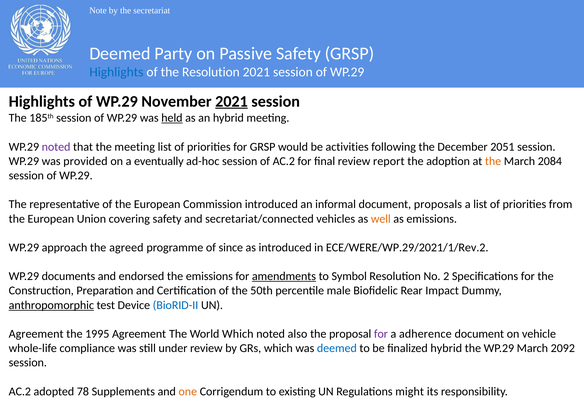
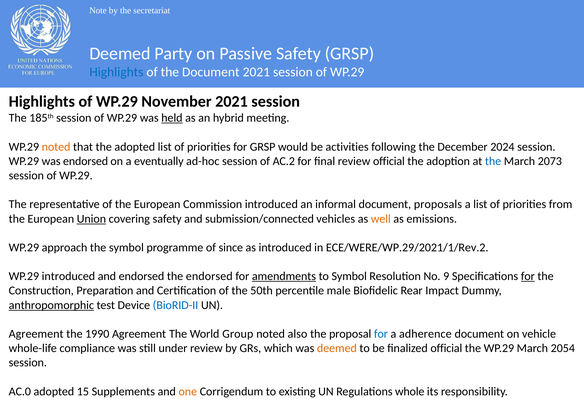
the Resolution: Resolution -> Document
2021 at (231, 101) underline: present -> none
noted at (56, 147) colour: purple -> orange
the meeting: meeting -> adopted
2051: 2051 -> 2024
was provided: provided -> endorsed
review report: report -> official
the at (493, 161) colour: orange -> blue
2084: 2084 -> 2073
Union underline: none -> present
secretariat/connected: secretariat/connected -> submission/connected
the agreed: agreed -> symbol
WP.29 documents: documents -> introduced
the emissions: emissions -> endorsed
2: 2 -> 9
for at (528, 276) underline: none -> present
1995: 1995 -> 1990
World Which: Which -> Group
for at (381, 333) colour: purple -> blue
deemed at (337, 348) colour: blue -> orange
finalized hybrid: hybrid -> official
2092: 2092 -> 2054
AC.2 at (20, 391): AC.2 -> AC.0
78: 78 -> 15
might: might -> whole
